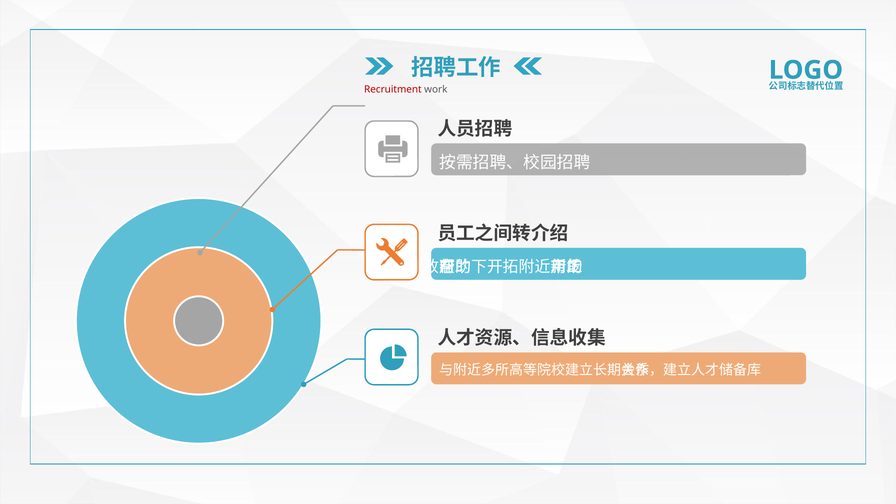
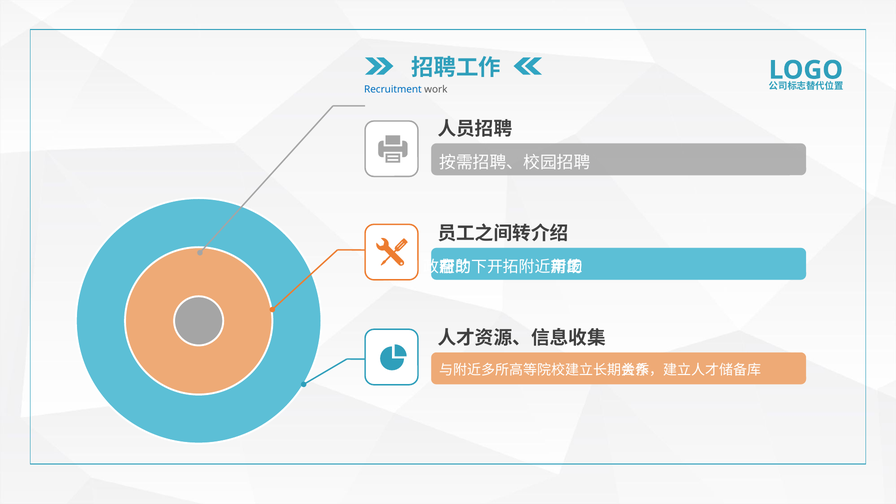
Recruitment colour: red -> blue
